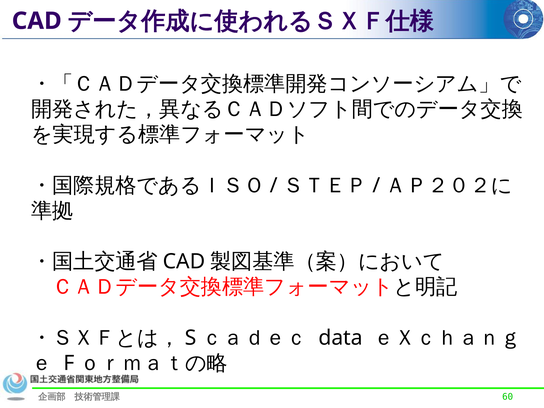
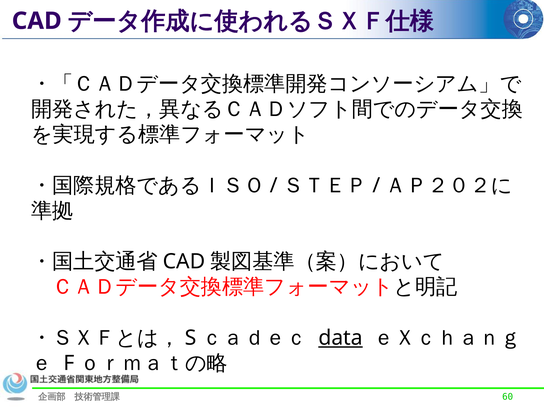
data underline: none -> present
